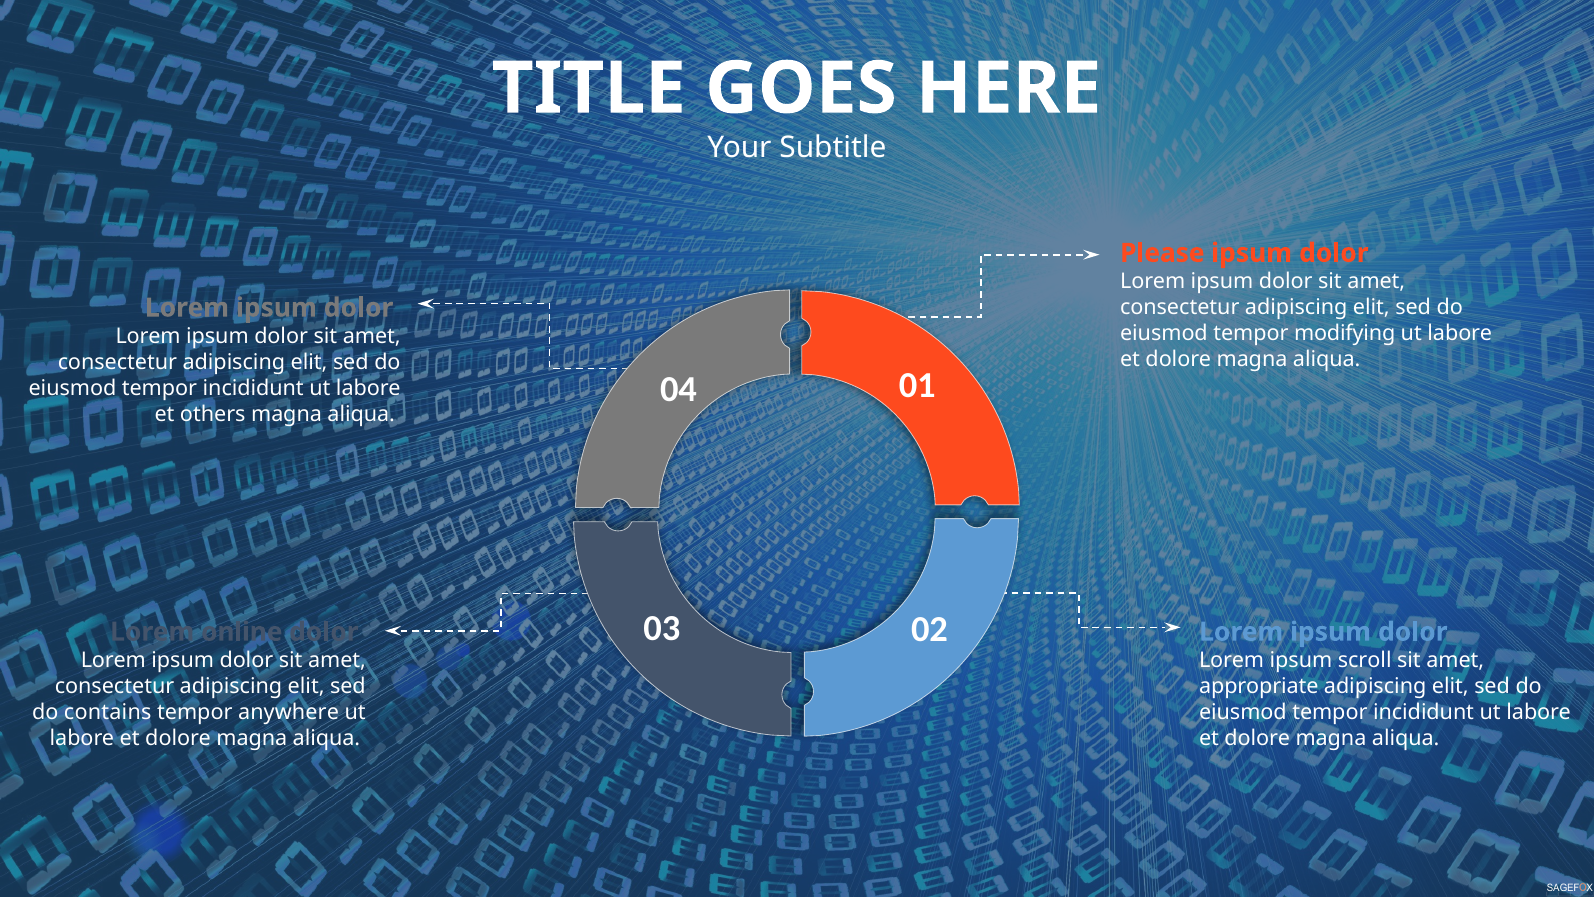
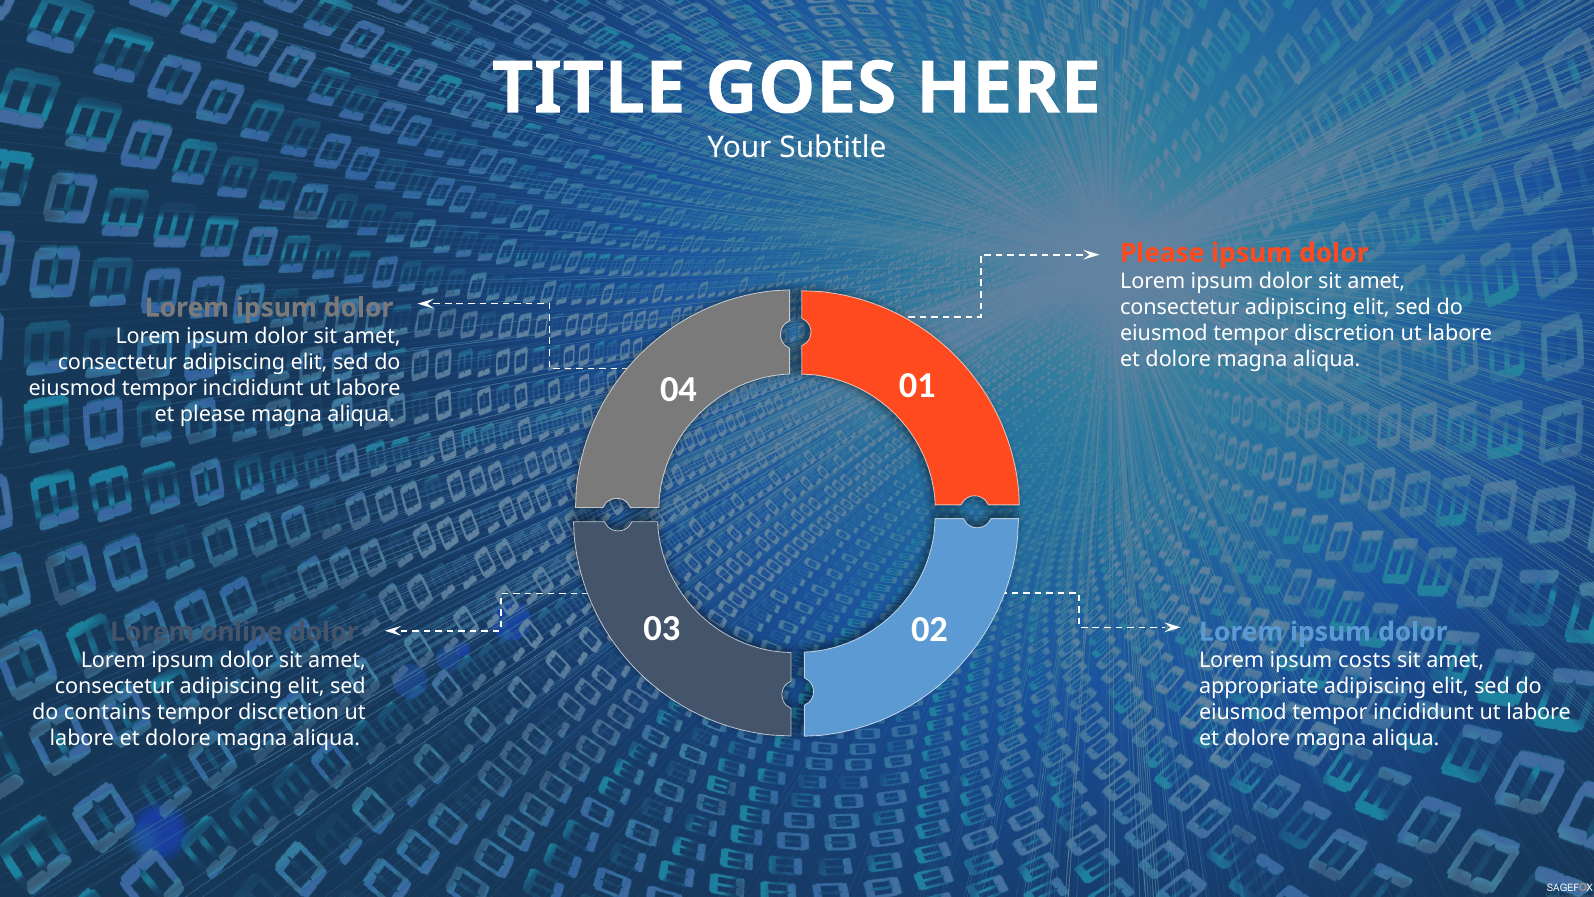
eiusmod tempor modifying: modifying -> discretion
et others: others -> please
scroll: scroll -> costs
anywhere at (288, 712): anywhere -> discretion
